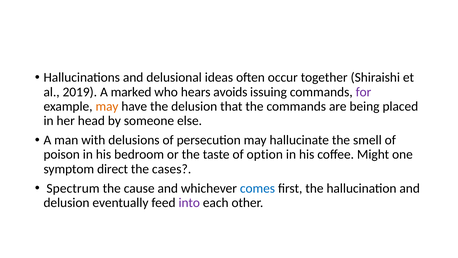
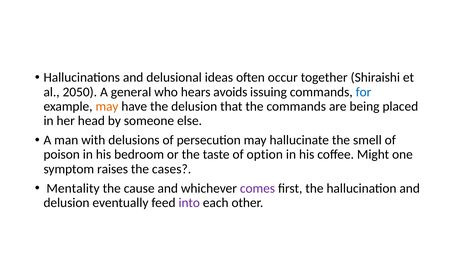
2019: 2019 -> 2050
marked: marked -> general
for colour: purple -> blue
direct: direct -> raises
Spectrum: Spectrum -> Mentality
comes colour: blue -> purple
